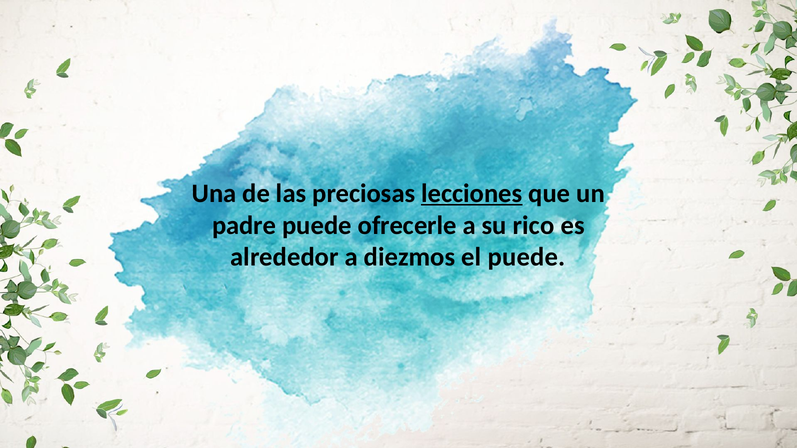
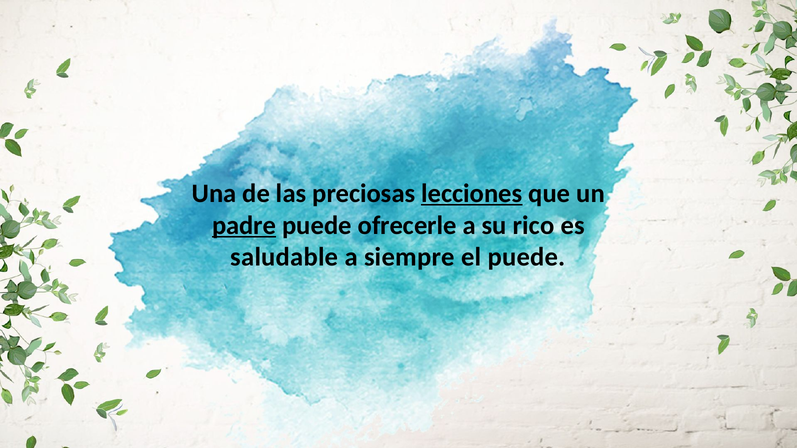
padre underline: none -> present
alrededor: alrededor -> saludable
diezmos: diezmos -> siempre
